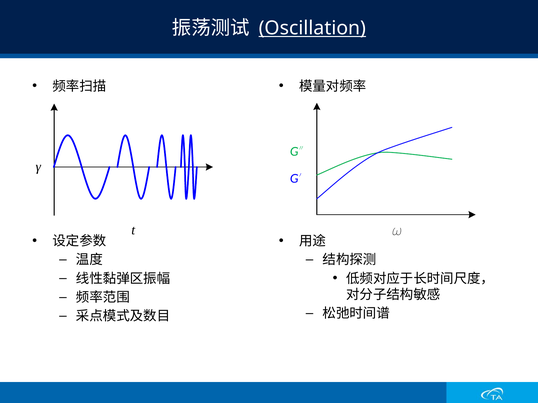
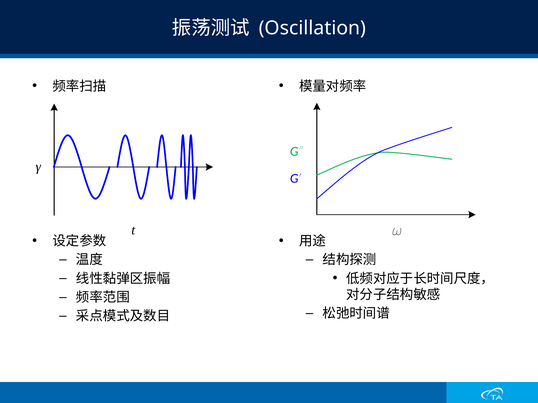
Oscillation underline: present -> none
